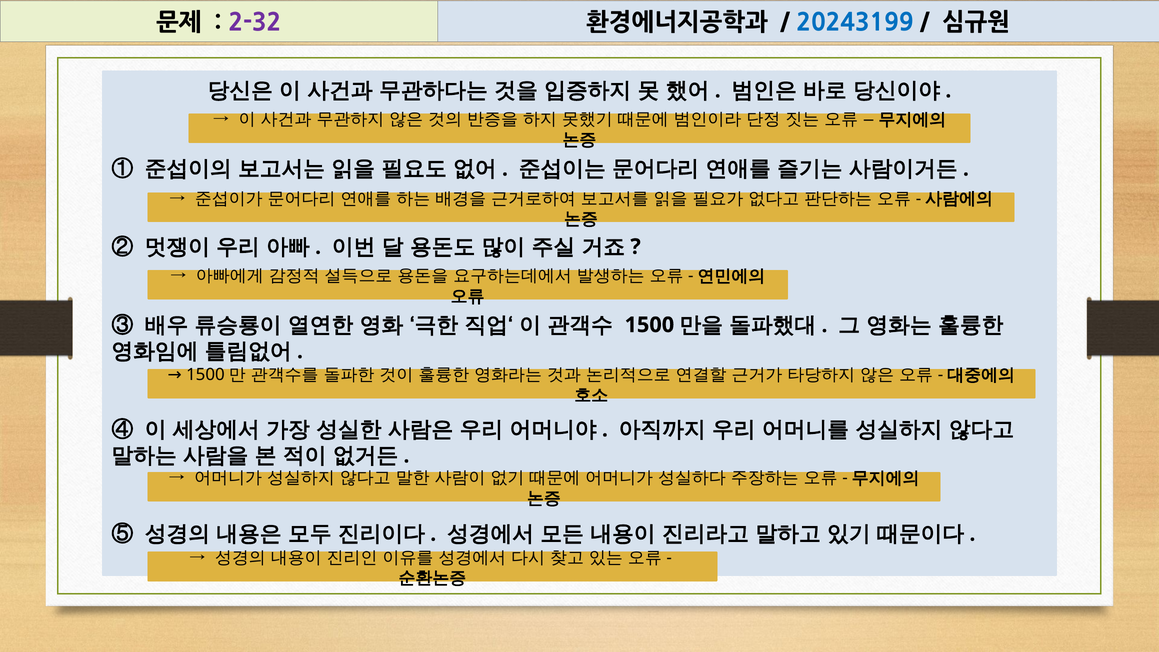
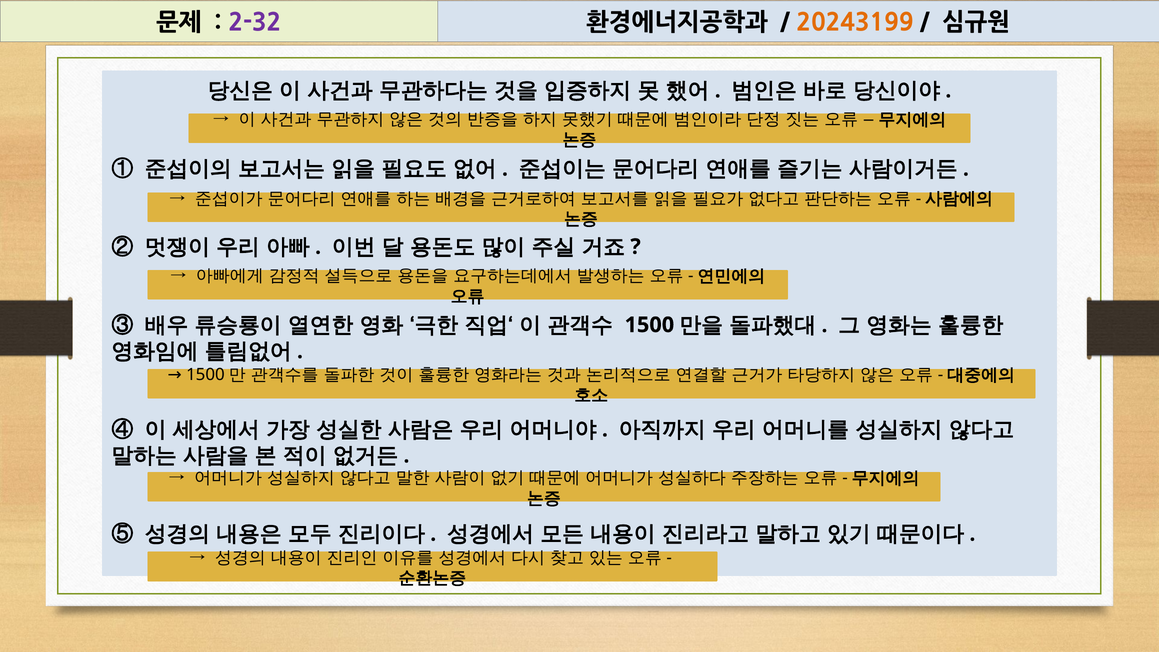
20243199 colour: blue -> orange
